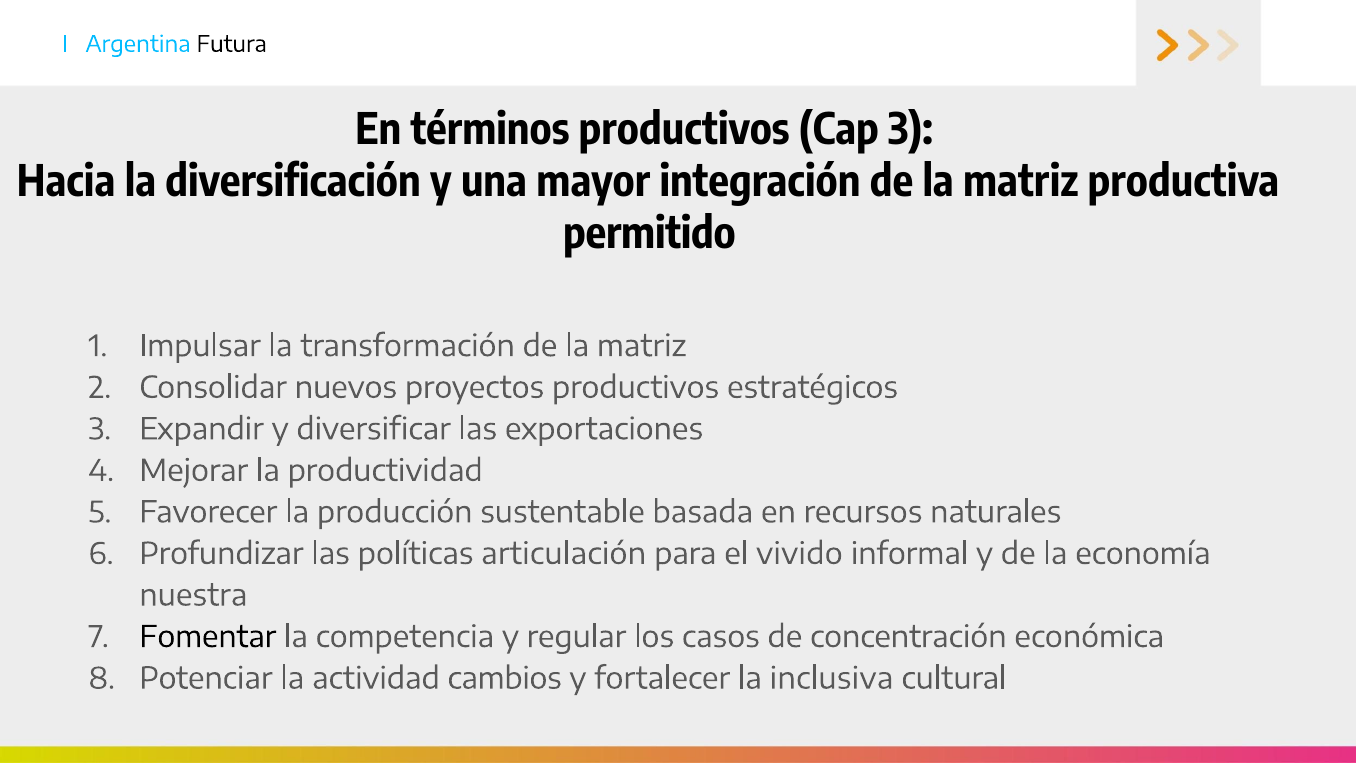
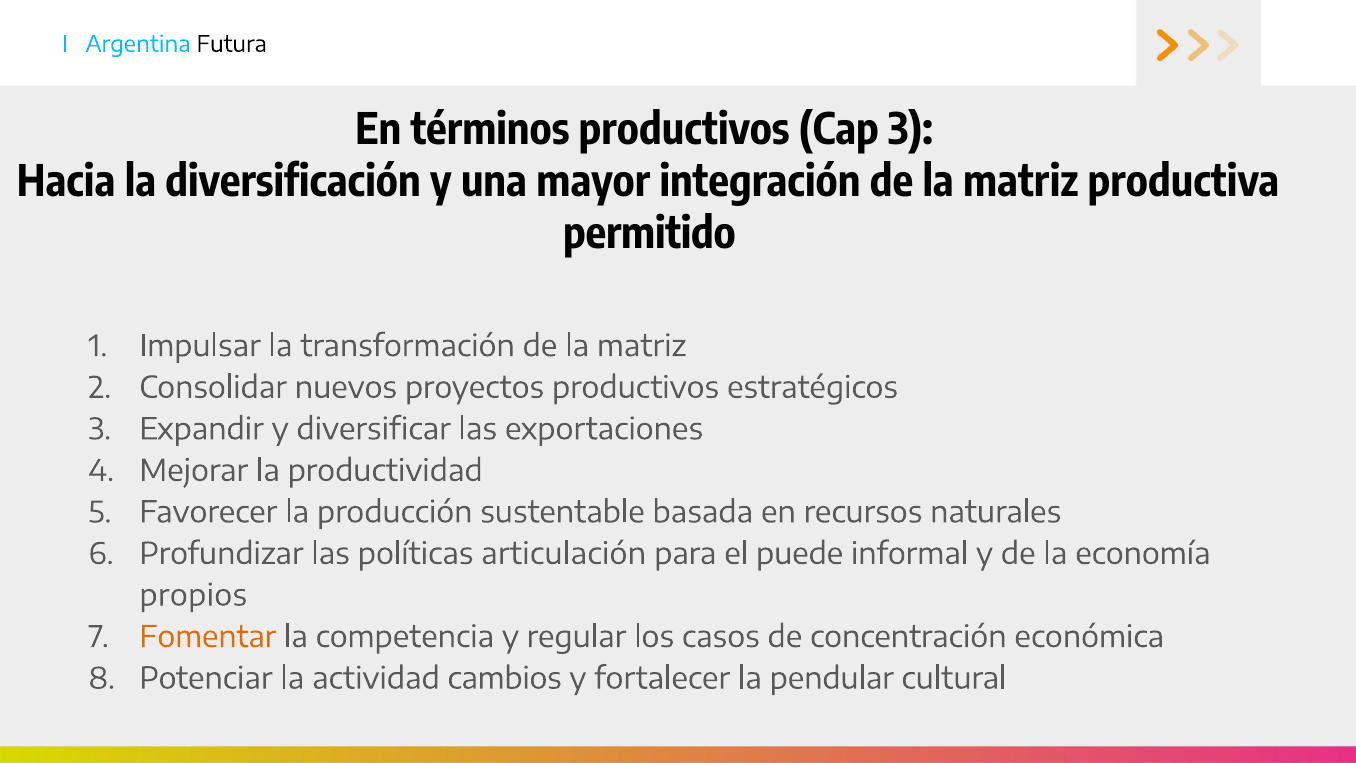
vivido: vivido -> puede
nuestra: nuestra -> propios
Fomentar colour: black -> orange
inclusiva: inclusiva -> pendular
